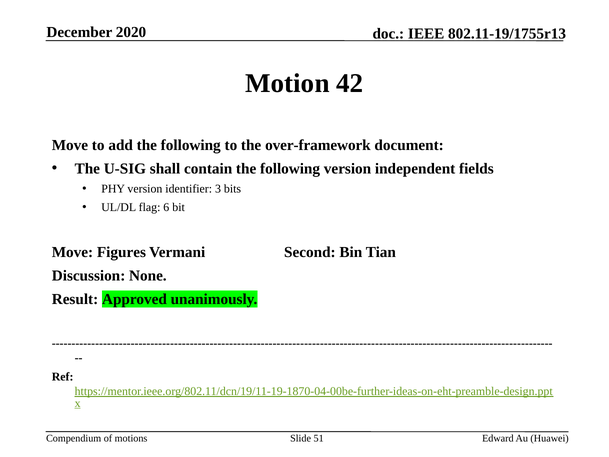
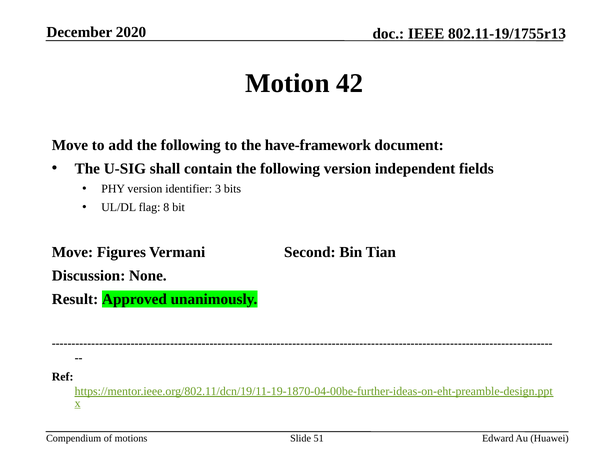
over-framework: over-framework -> have-framework
6: 6 -> 8
